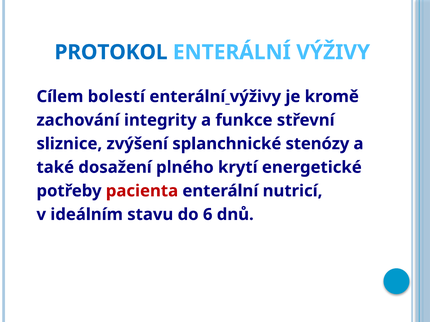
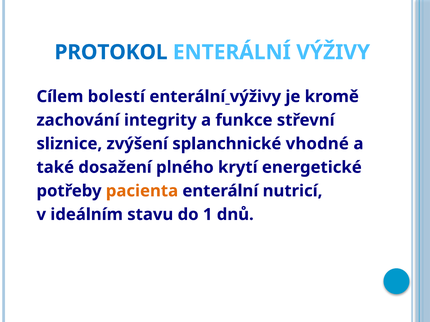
stenózy: stenózy -> vhodné
pacienta colour: red -> orange
6: 6 -> 1
